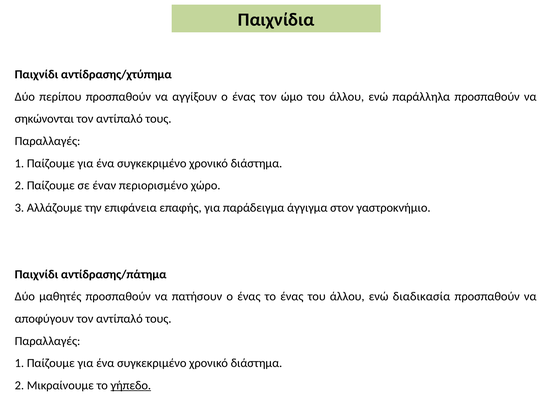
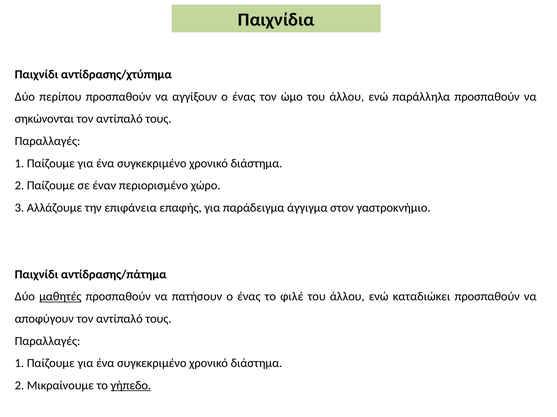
μαθητές underline: none -> present
το ένας: ένας -> φιλέ
διαδικασία: διαδικασία -> καταδιώκει
